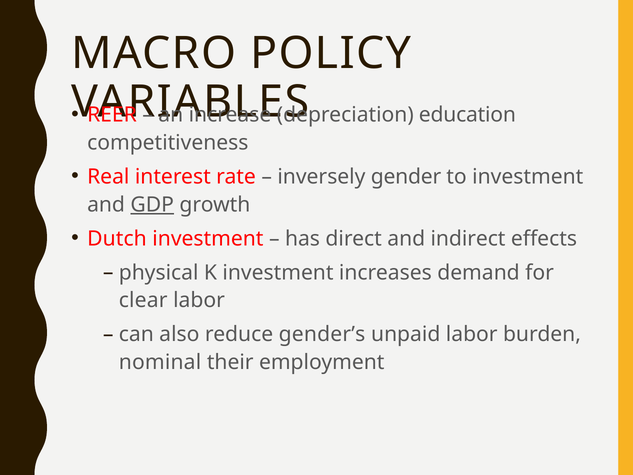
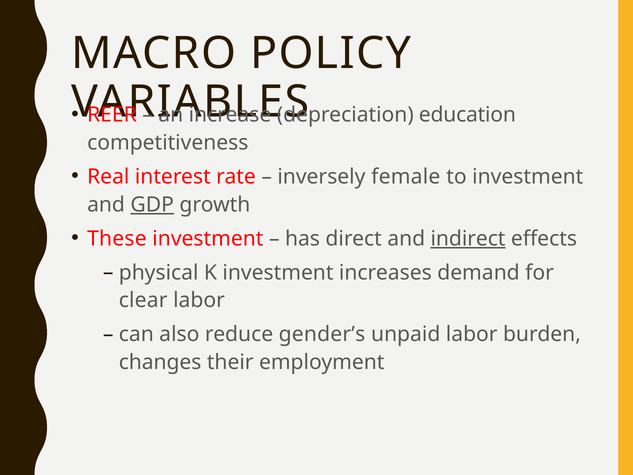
gender: gender -> female
Dutch: Dutch -> These
indirect underline: none -> present
nominal: nominal -> changes
